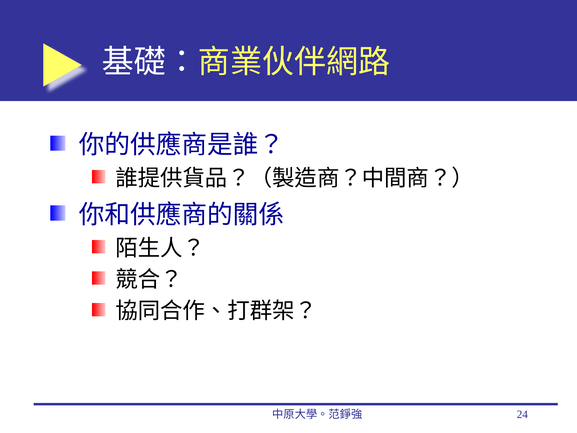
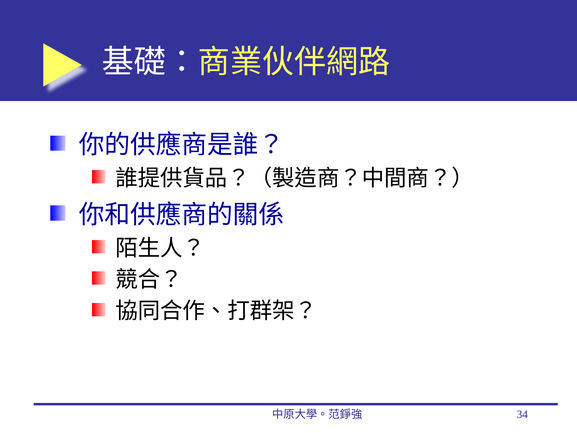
24: 24 -> 34
